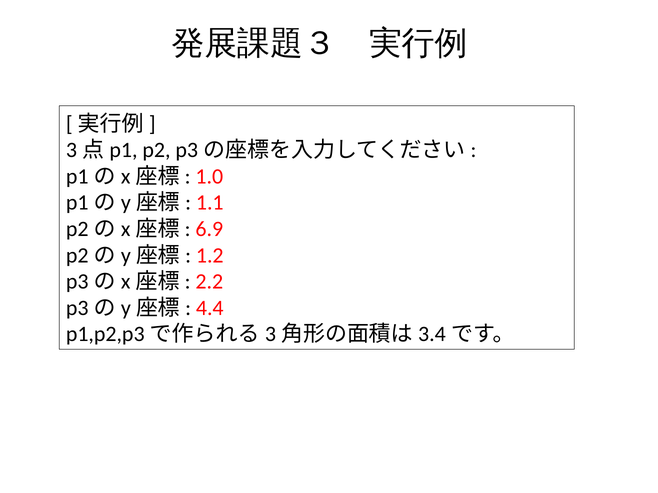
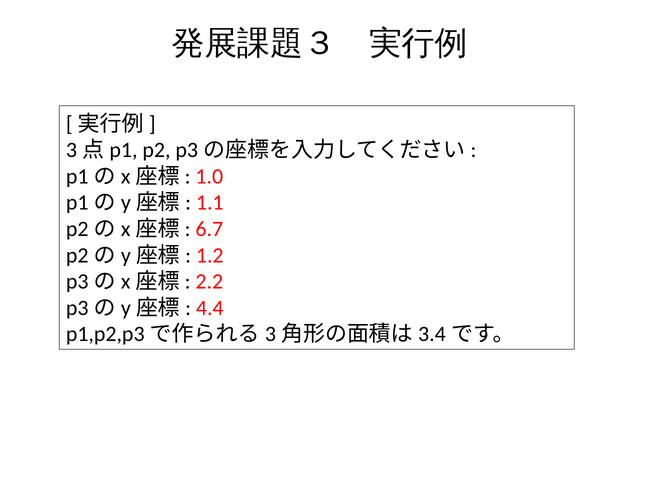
6.9: 6.9 -> 6.7
